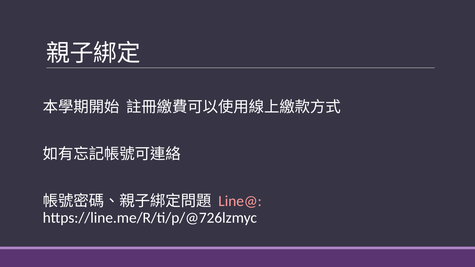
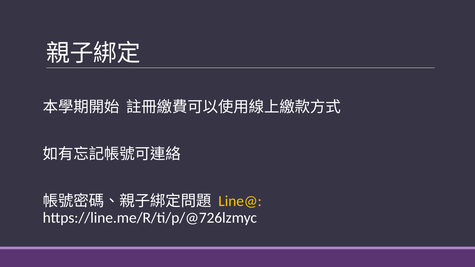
Line@ colour: pink -> yellow
